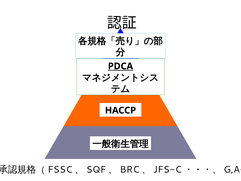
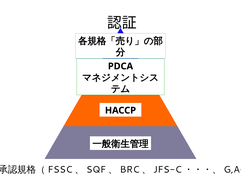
PDCA underline: present -> none
